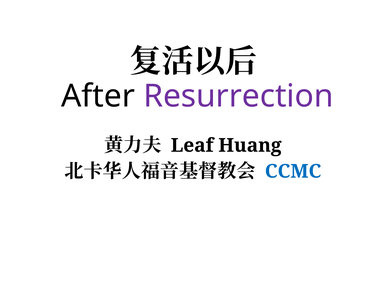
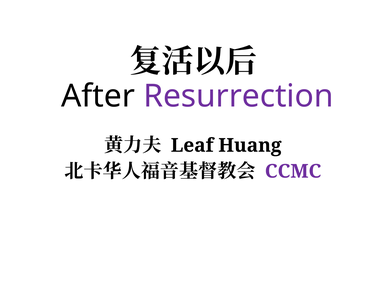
CCMC colour: blue -> purple
